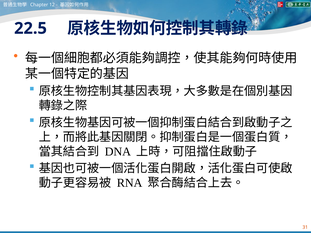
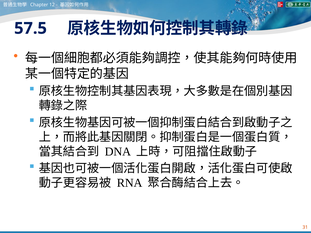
22.5: 22.5 -> 57.5
